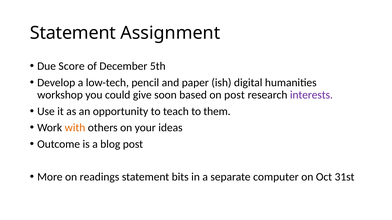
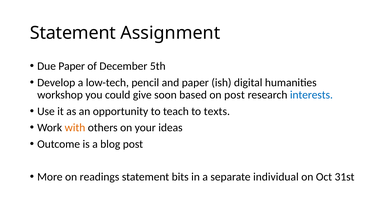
Due Score: Score -> Paper
interests colour: purple -> blue
them: them -> texts
computer: computer -> individual
